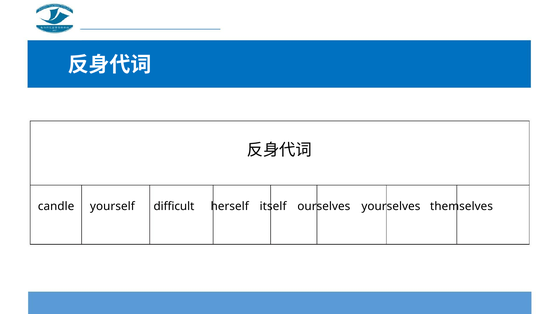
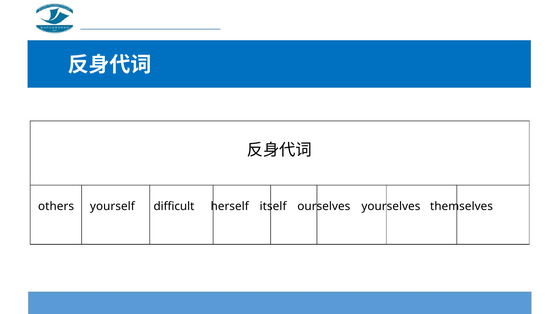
candle: candle -> others
